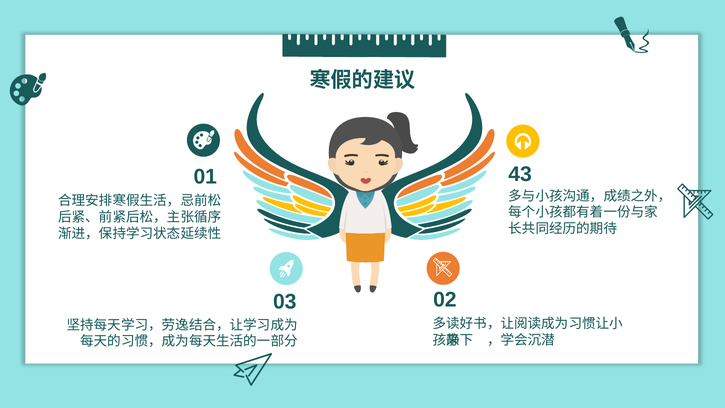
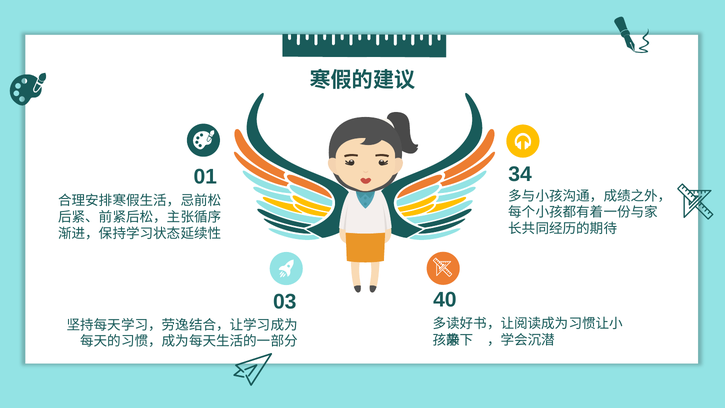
43: 43 -> 34
02: 02 -> 40
